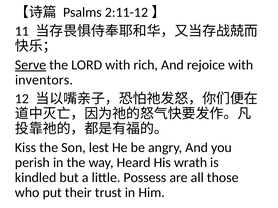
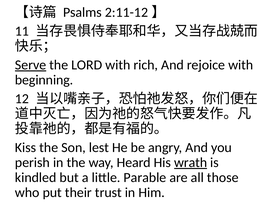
inventors: inventors -> beginning
wrath underline: none -> present
Possess: Possess -> Parable
